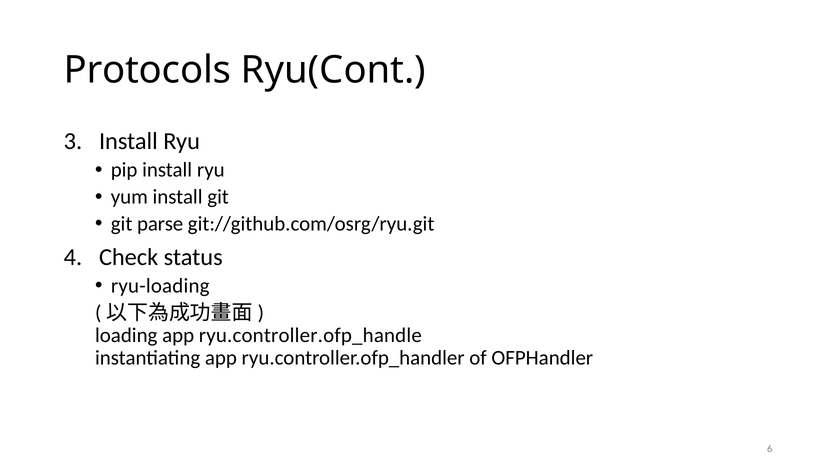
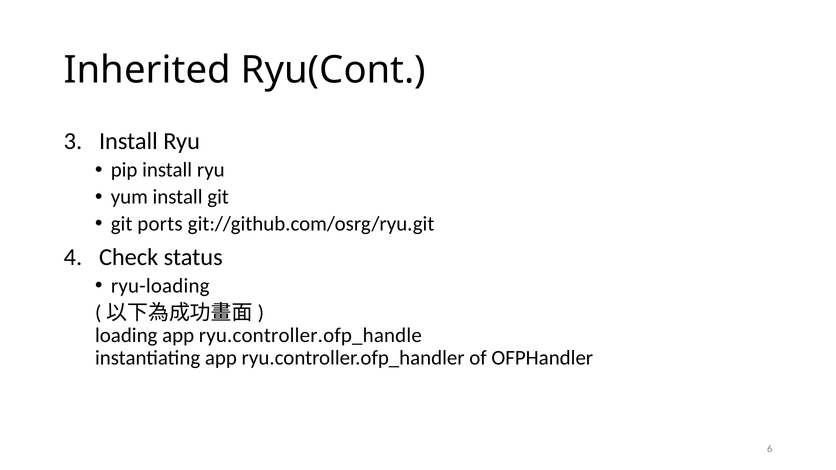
Protocols: Protocols -> Inherited
parse: parse -> ports
